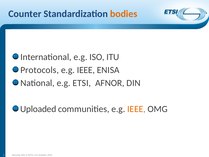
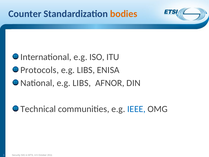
IEEE at (86, 70): IEEE -> LIBS
National e.g ETSI: ETSI -> LIBS
Uploaded: Uploaded -> Technical
IEEE at (136, 109) colour: orange -> blue
